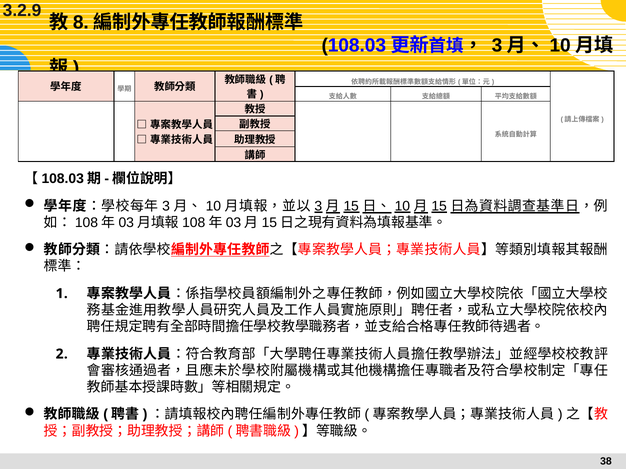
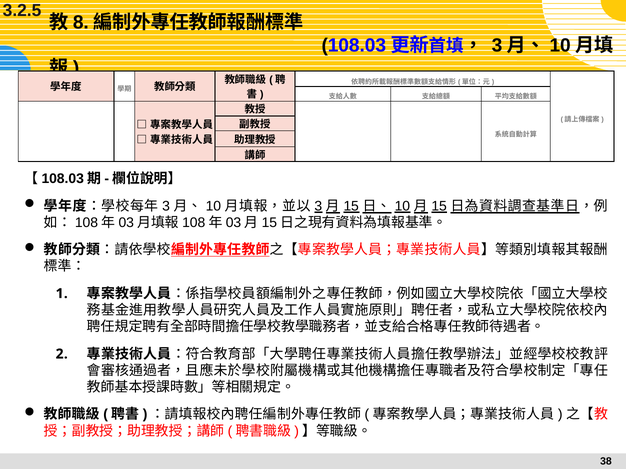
3.2.9: 3.2.9 -> 3.2.5
